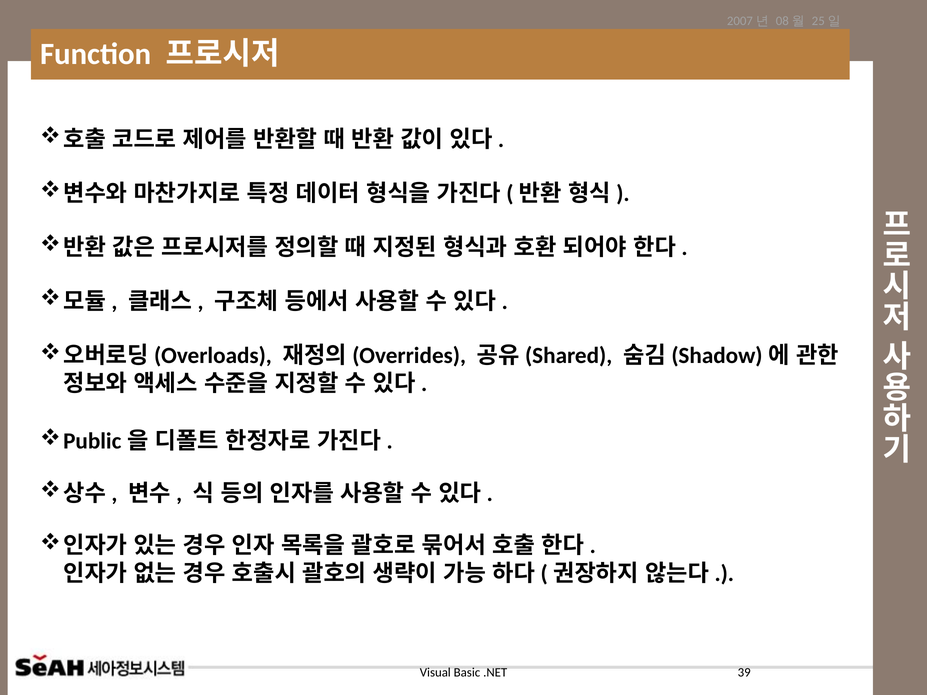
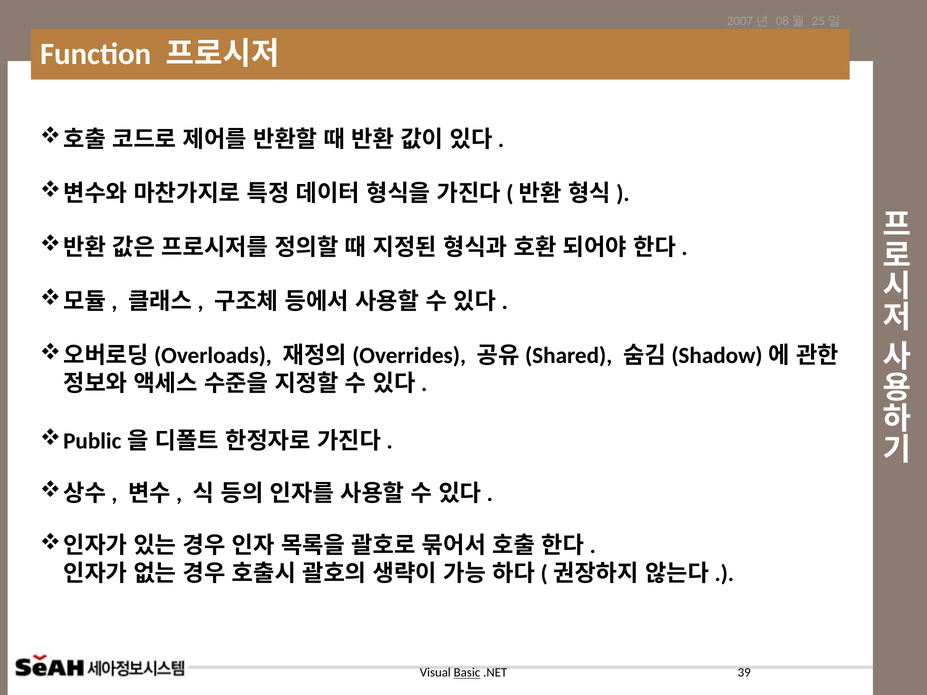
Basic underline: none -> present
